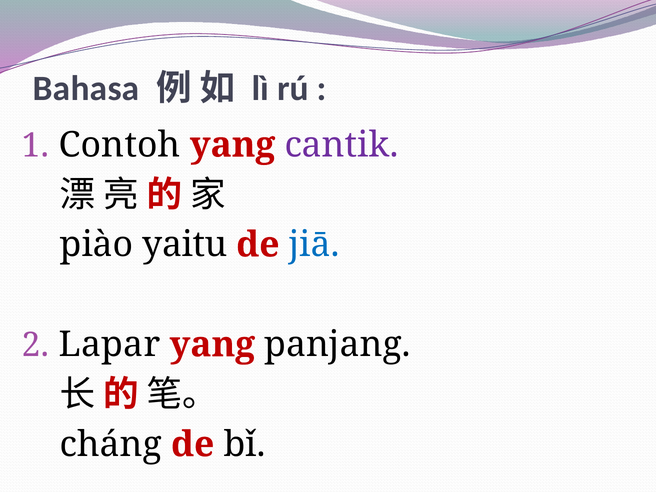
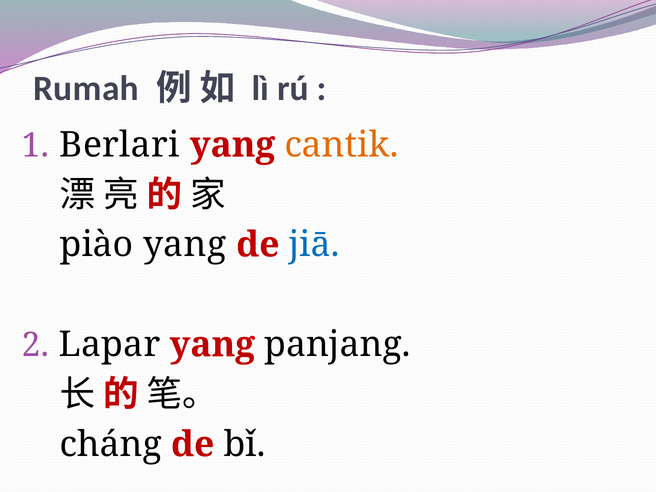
Bahasa: Bahasa -> Rumah
Contoh: Contoh -> Berlari
cantik colour: purple -> orange
piào yaitu: yaitu -> yang
